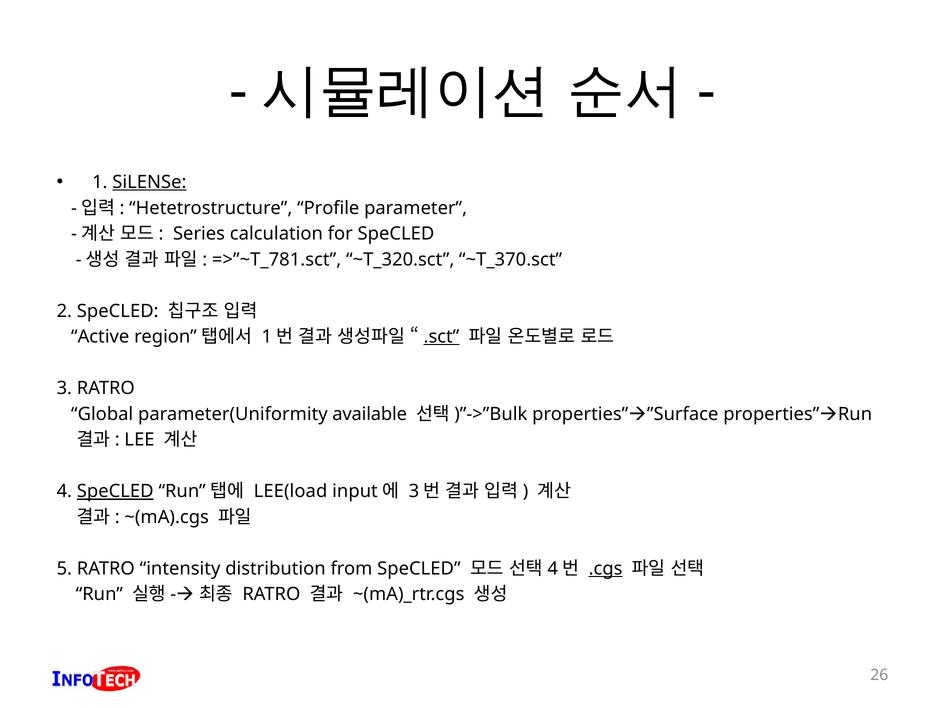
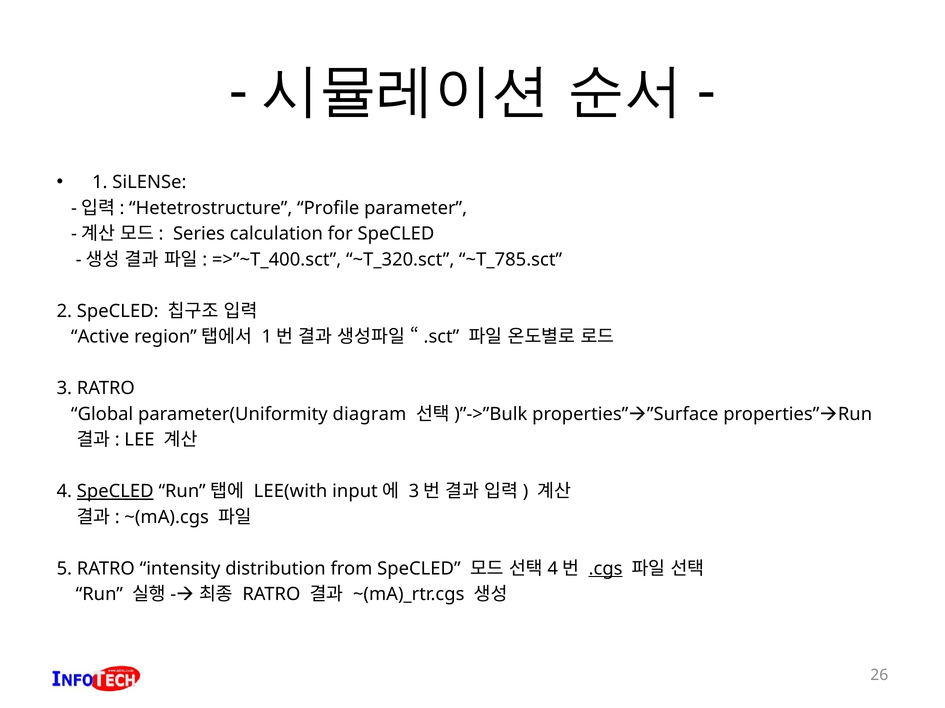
SiLENSe underline: present -> none
=>”~T_781.sct: =>”~T_781.sct -> =>”~T_400.sct
~T_370.sct: ~T_370.sct -> ~T_785.sct
.sct underline: present -> none
available: available -> diagram
LEE(load: LEE(load -> LEE(with
